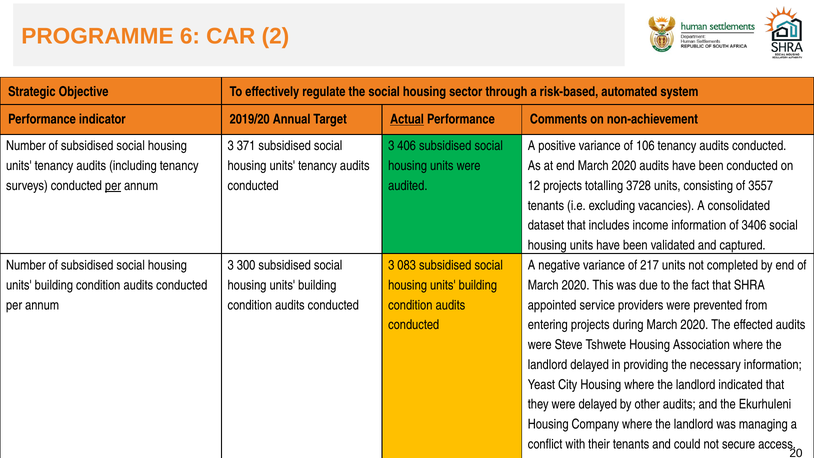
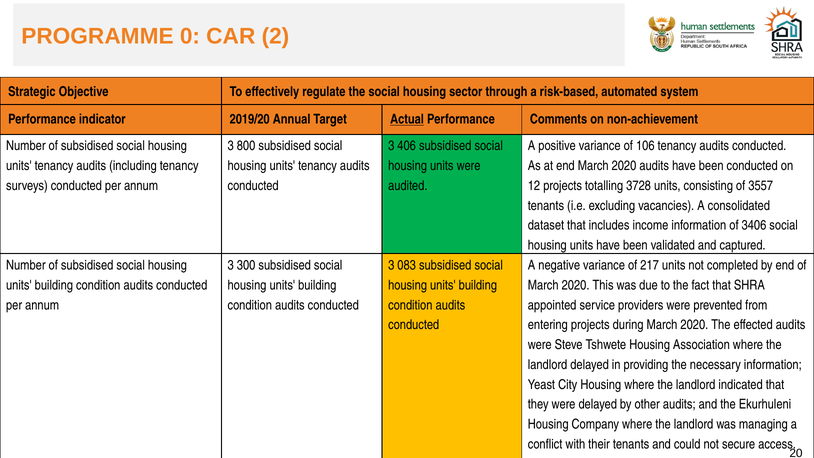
6: 6 -> 0
371: 371 -> 800
per at (113, 186) underline: present -> none
